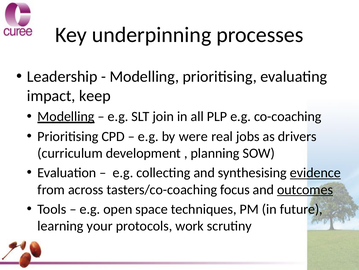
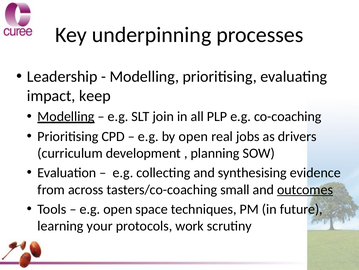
by were: were -> open
evidence underline: present -> none
focus: focus -> small
